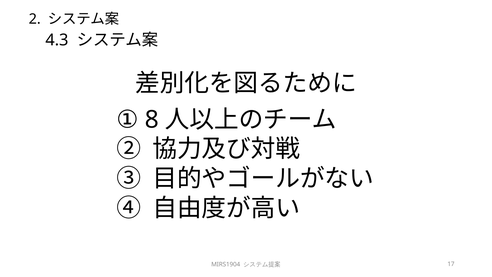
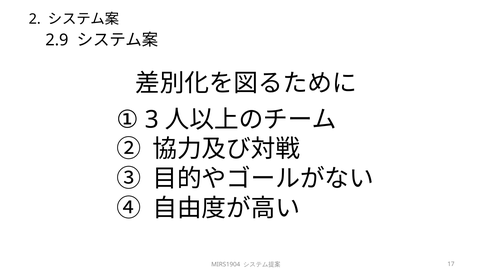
4.3: 4.3 -> 2.9
8: 8 -> 3
